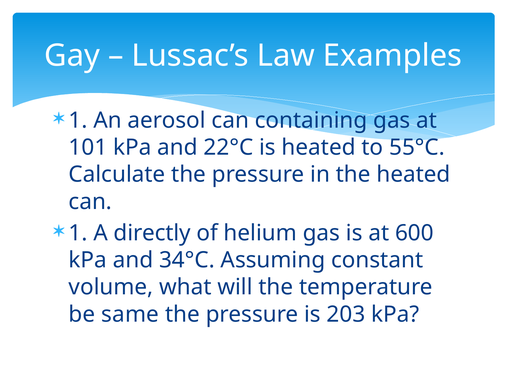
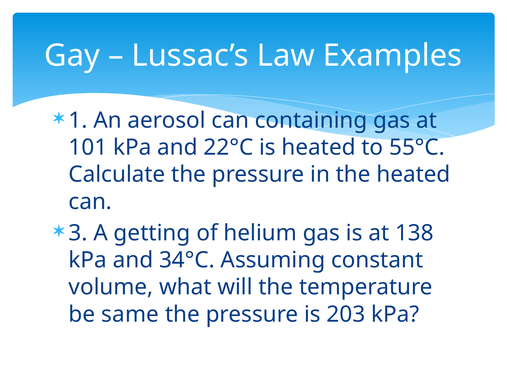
1 at (78, 233): 1 -> 3
directly: directly -> getting
600: 600 -> 138
